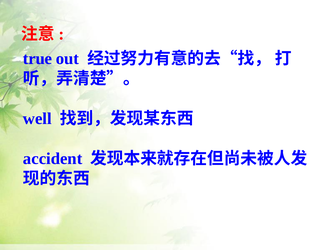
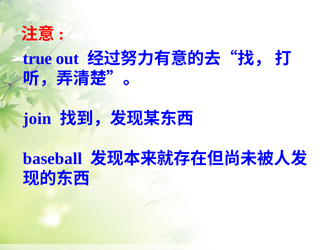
well: well -> join
accident: accident -> baseball
